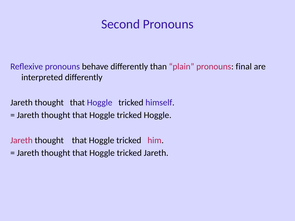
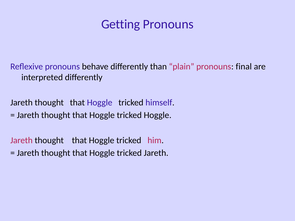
Second: Second -> Getting
